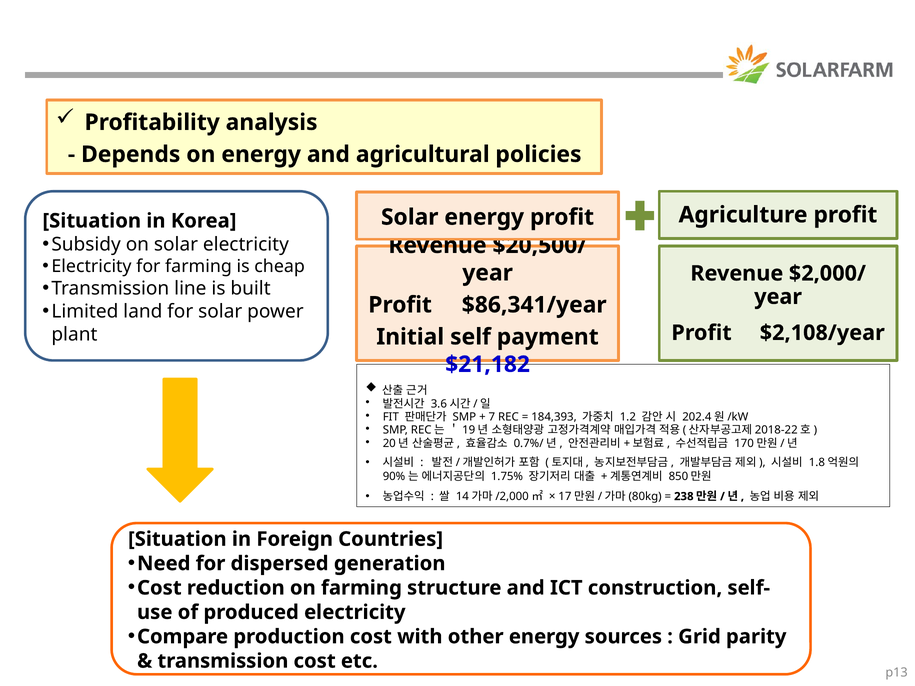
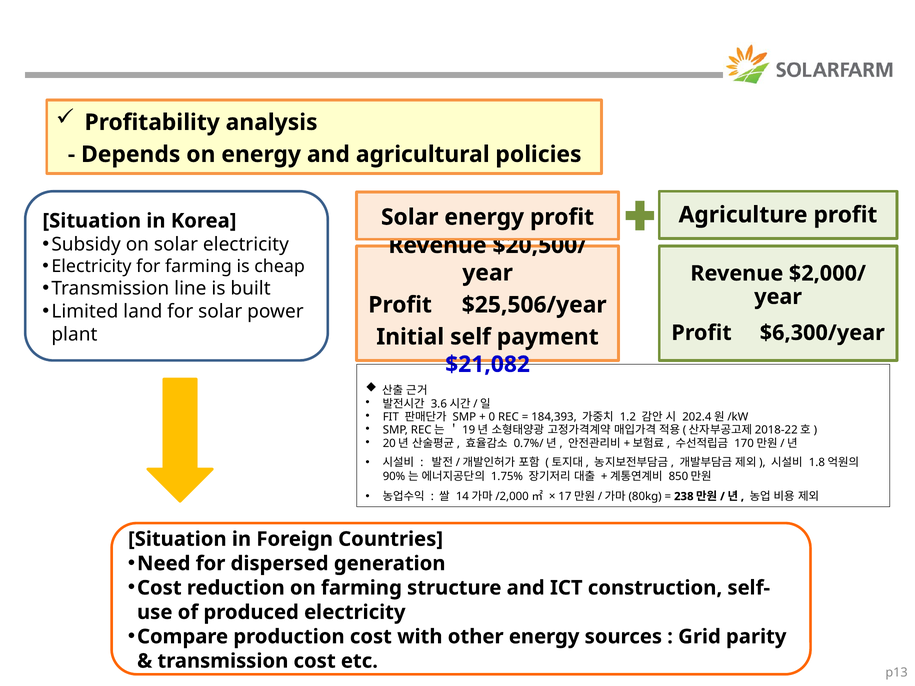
$86,341/year: $86,341/year -> $25,506/year
$2,108/year: $2,108/year -> $6,300/year
$21,182: $21,182 -> $21,082
7: 7 -> 0
